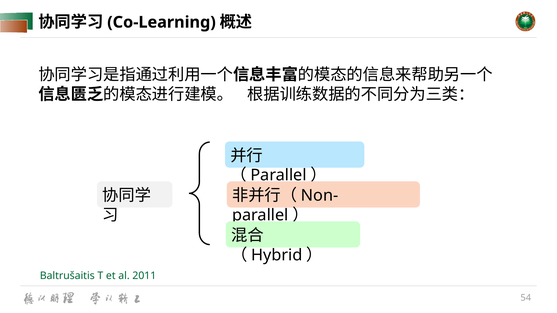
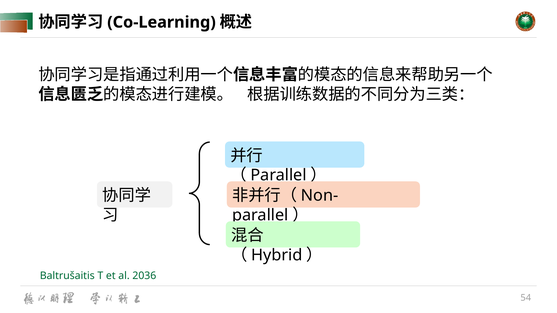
2011: 2011 -> 2036
